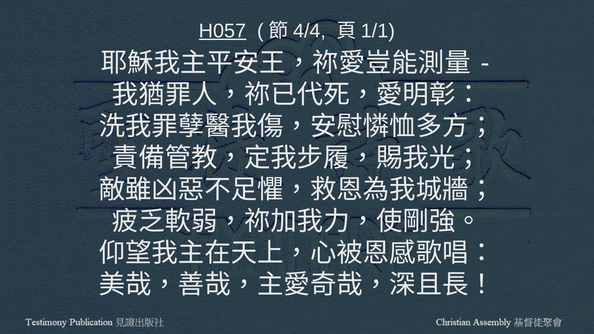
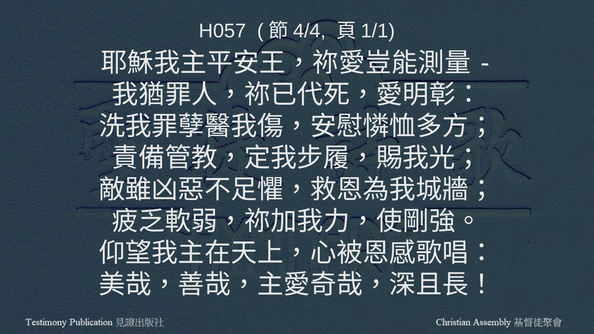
H057 underline: present -> none
